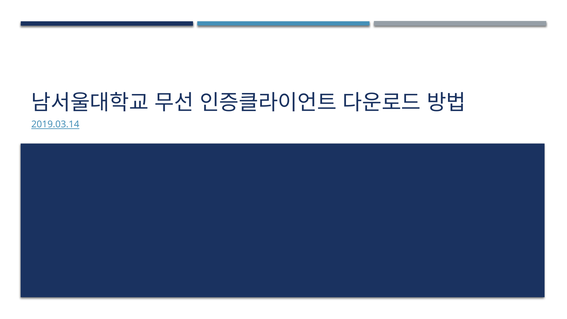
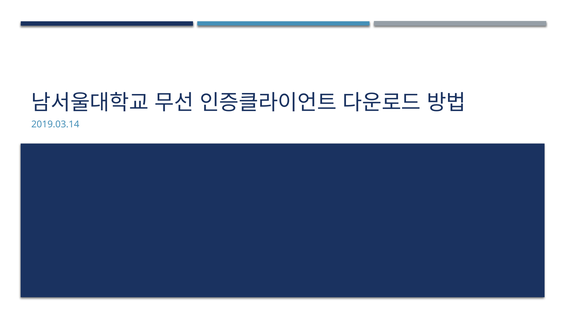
2019.03.14 underline: present -> none
